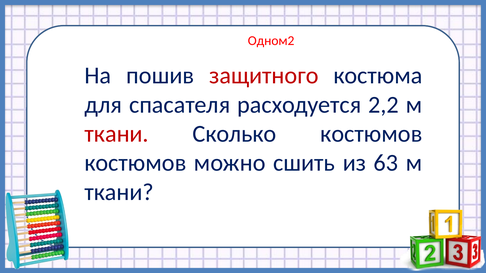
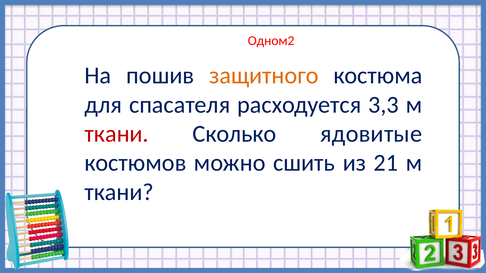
защитного colour: red -> orange
2,2: 2,2 -> 3,3
Сколько костюмов: костюмов -> ядовитые
63: 63 -> 21
